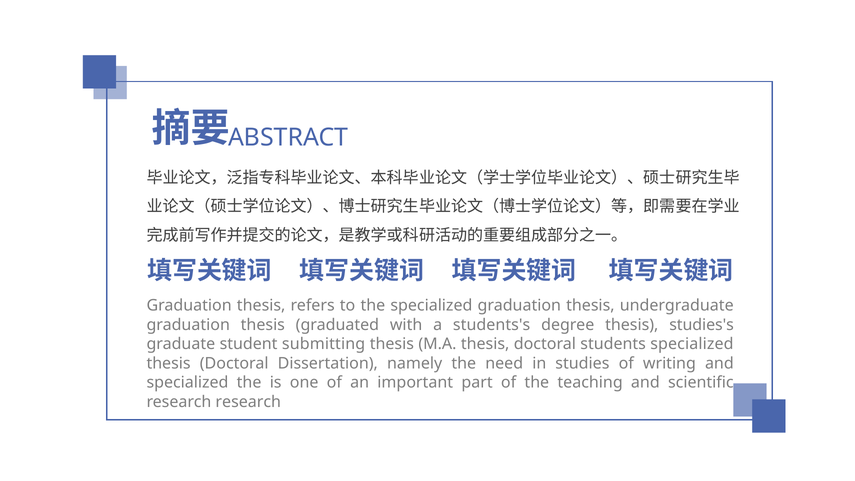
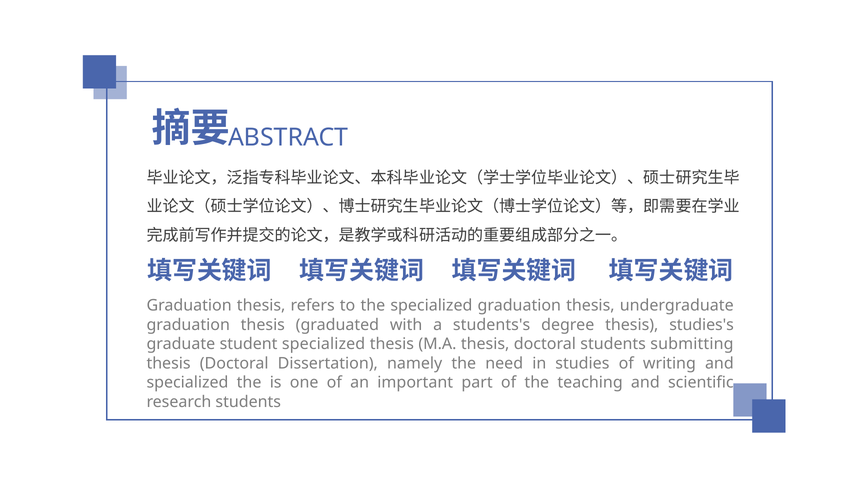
student submitting: submitting -> specialized
students specialized: specialized -> submitting
research research: research -> students
